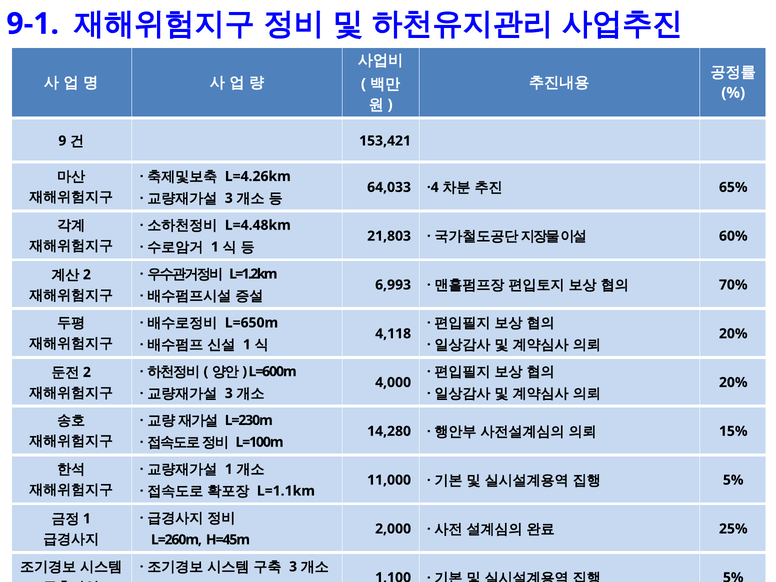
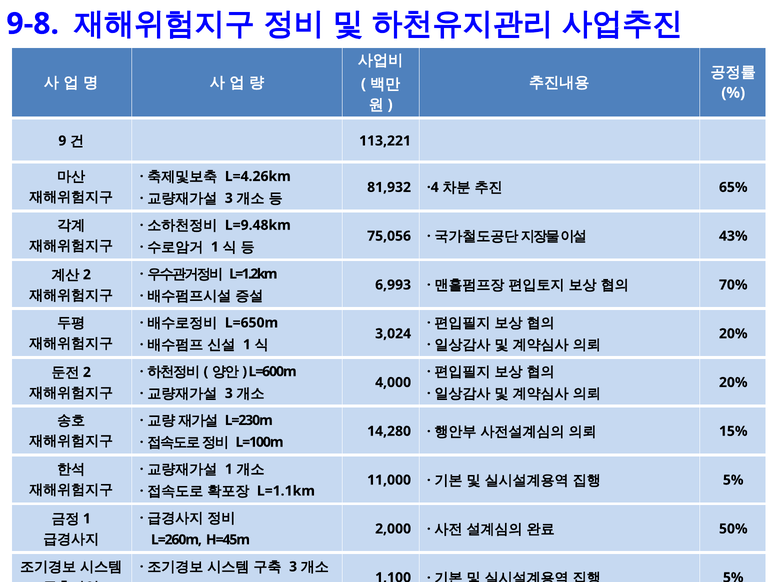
9-1: 9-1 -> 9-8
153,421: 153,421 -> 113,221
64,033: 64,033 -> 81,932
L=4.48km: L=4.48km -> L=9.48km
21,803: 21,803 -> 75,056
60%: 60% -> 43%
4,118: 4,118 -> 3,024
25%: 25% -> 50%
